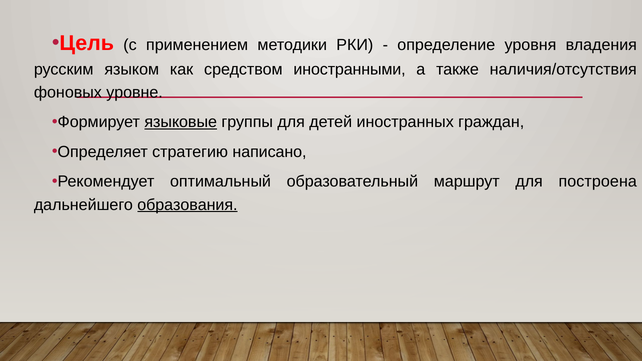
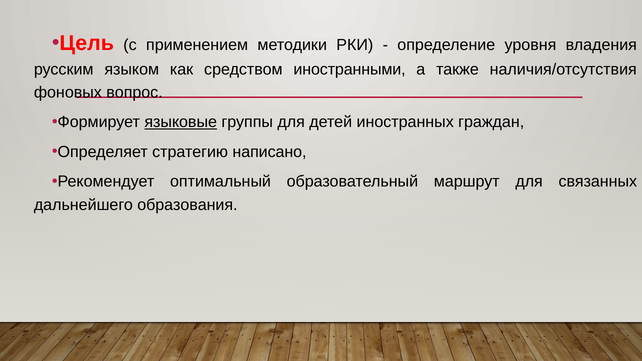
уровне: уровне -> вопрос
построена: построена -> связанных
образования underline: present -> none
